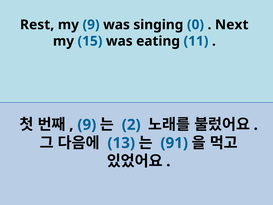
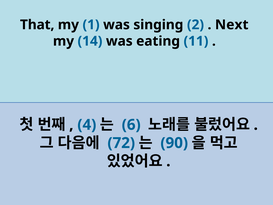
Rest: Rest -> That
my 9: 9 -> 1
0: 0 -> 2
15: 15 -> 14
9 at (87, 125): 9 -> 4
2: 2 -> 6
13: 13 -> 72
91: 91 -> 90
